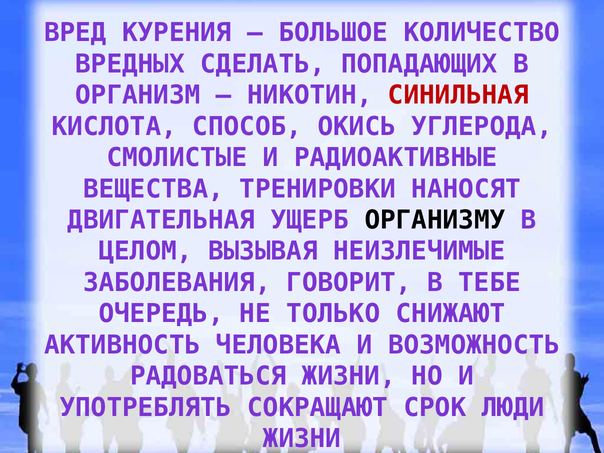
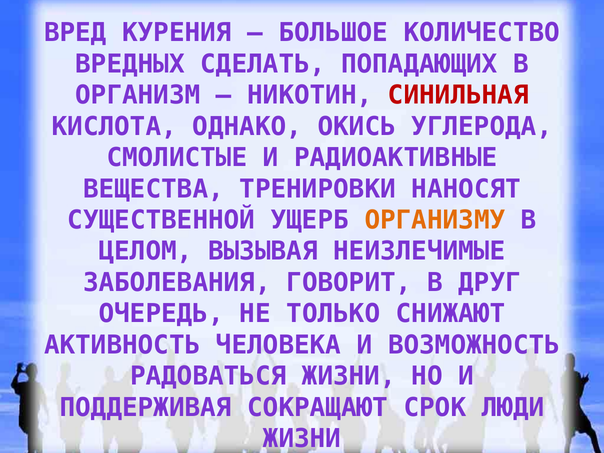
СПОСОБ: СПОСОБ -> ОДНАКО
ДВИГАТЕЛЬНАЯ: ДВИГАТЕЛЬНАЯ -> СУЩЕСТВЕННОЙ
ОРГАНИЗМУ colour: black -> orange
ТЕБЕ: ТЕБЕ -> ДРУГ
УПОТРЕБЛЯТЬ: УПОТРЕБЛЯТЬ -> ПОДДЕРЖИВАЯ
